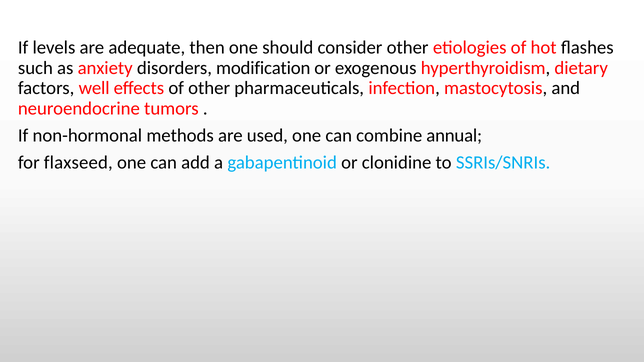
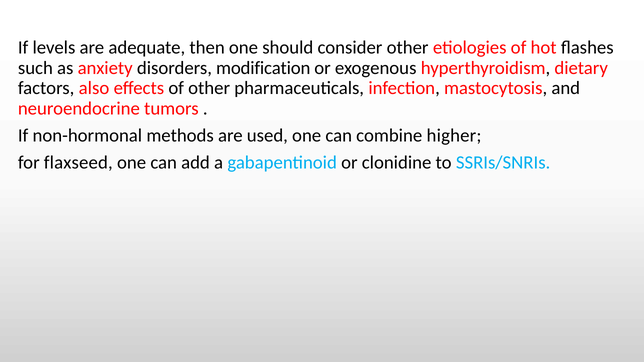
well: well -> also
annual: annual -> higher
